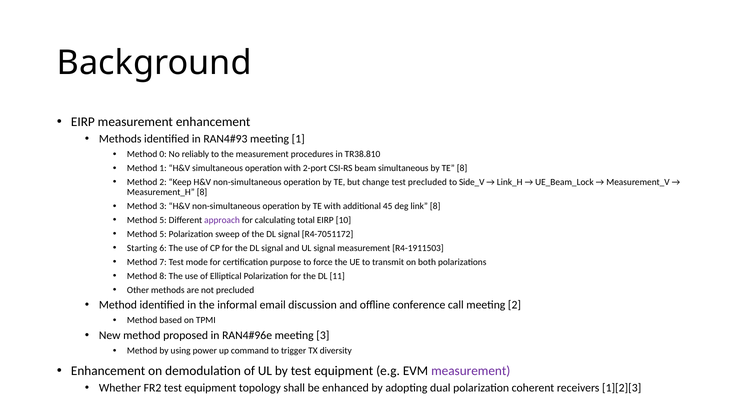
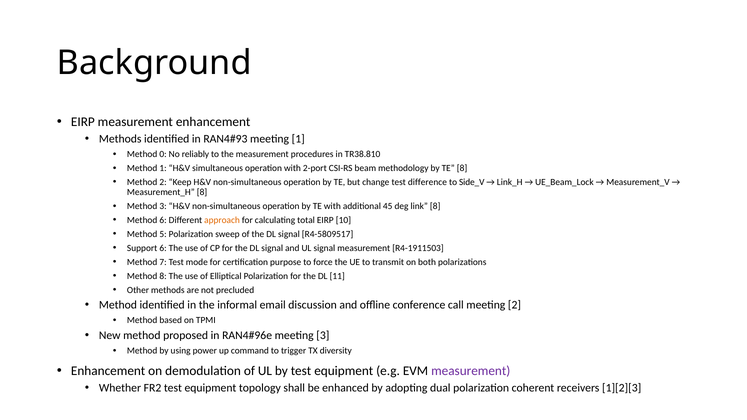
beam simultaneous: simultaneous -> methodology
test precluded: precluded -> difference
5 at (163, 220): 5 -> 6
approach colour: purple -> orange
R4-7051172: R4-7051172 -> R4-5809517
Starting: Starting -> Support
